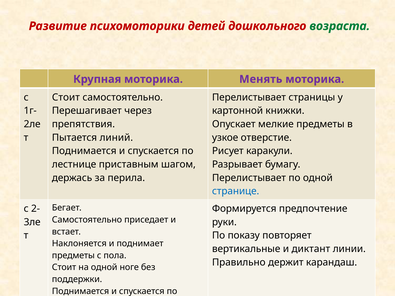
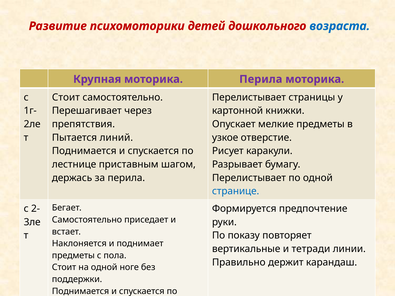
возраста colour: green -> blue
моторика Менять: Менять -> Перила
диктант: диктант -> тетради
